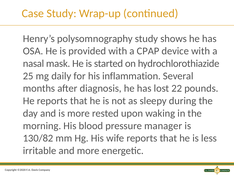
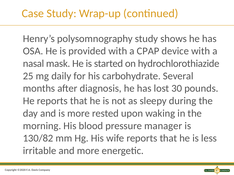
inflammation: inflammation -> carbohydrate
22: 22 -> 30
